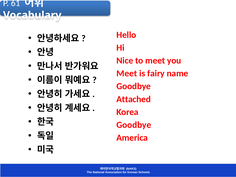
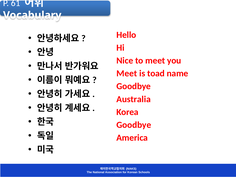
fairy: fairy -> toad
Attached: Attached -> Australia
